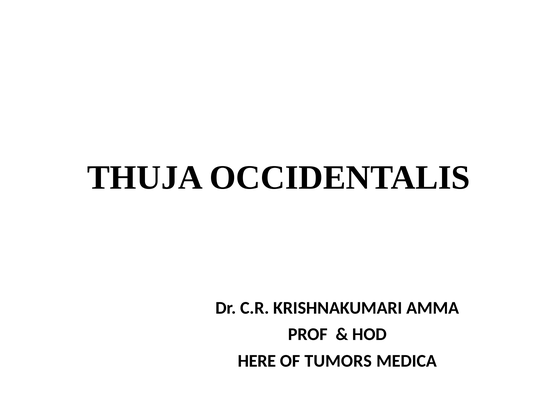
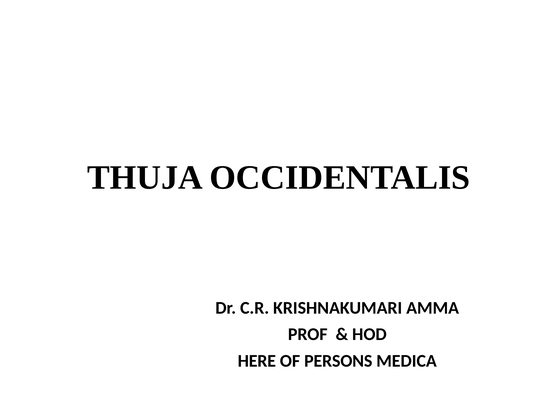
TUMORS: TUMORS -> PERSONS
